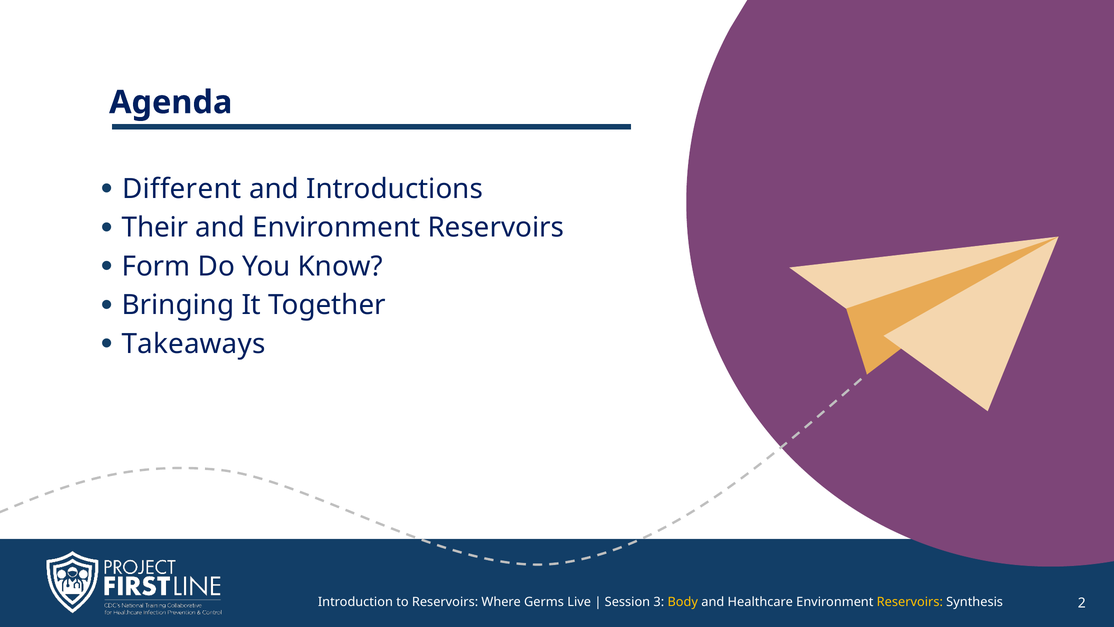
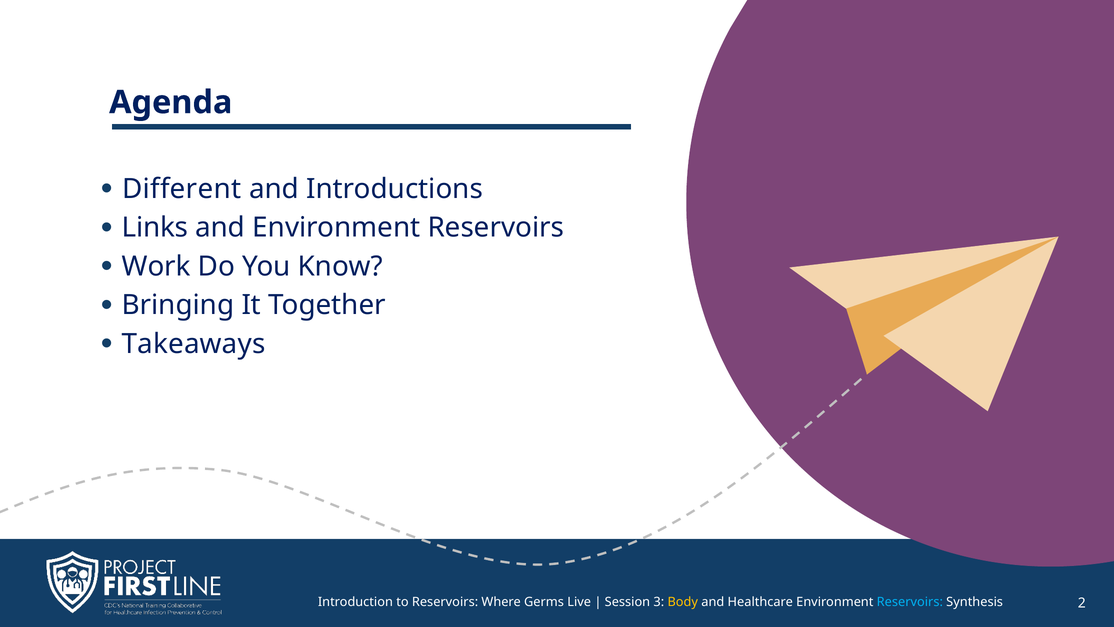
Their: Their -> Links
Form: Form -> Work
Reservoirs at (910, 602) colour: yellow -> light blue
